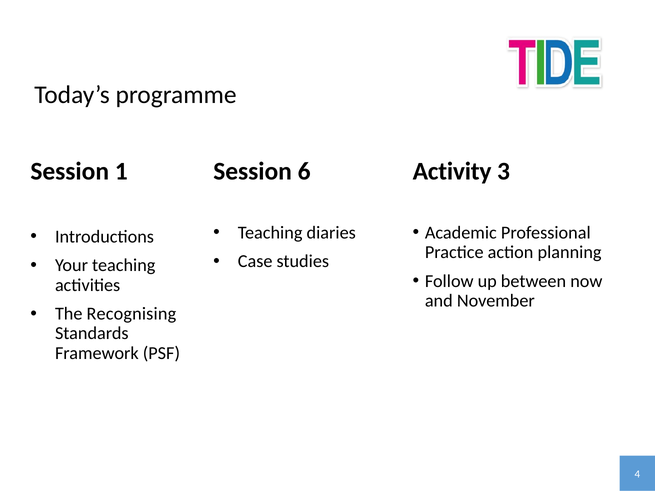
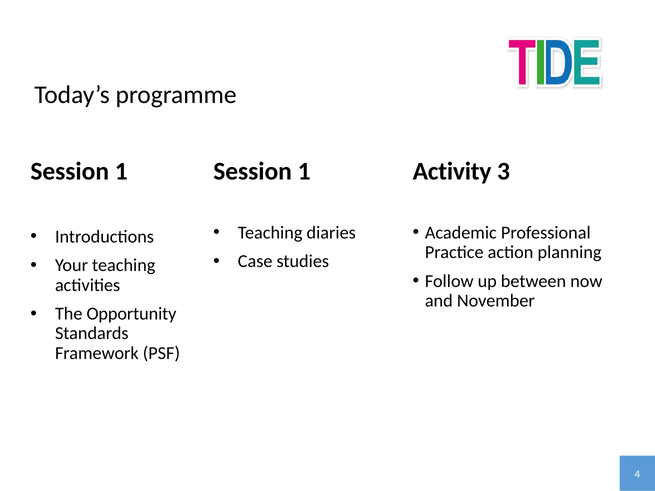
6 at (304, 171): 6 -> 1
Recognising: Recognising -> Opportunity
